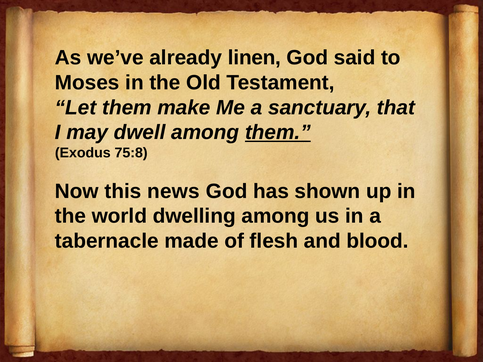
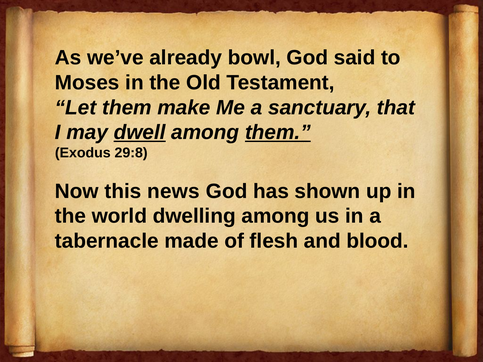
linen: linen -> bowl
dwell underline: none -> present
75:8: 75:8 -> 29:8
